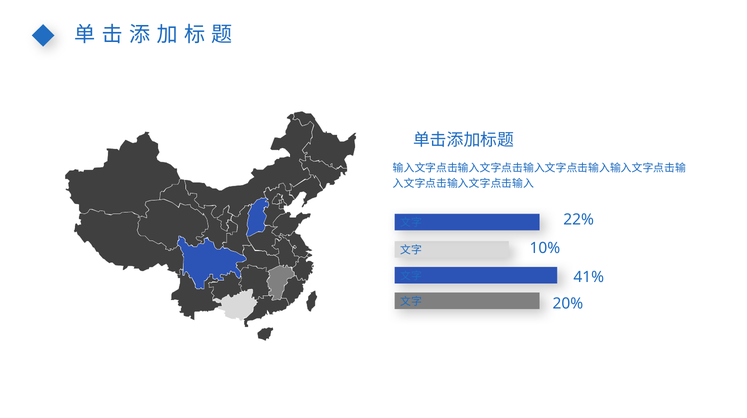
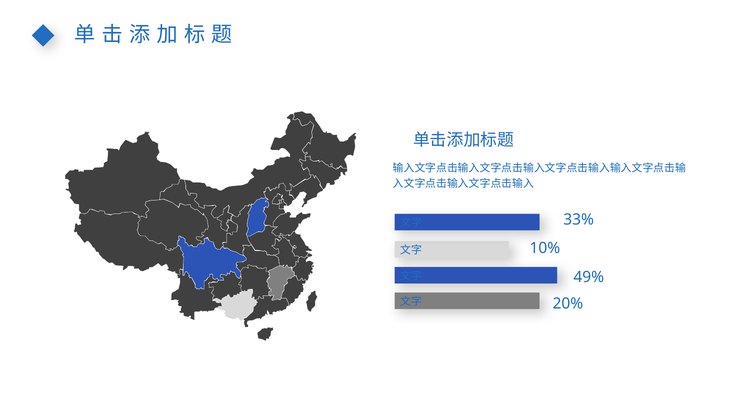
22%: 22% -> 33%
41%: 41% -> 49%
